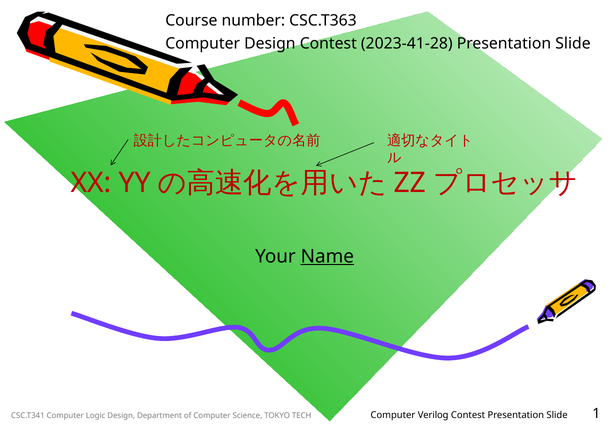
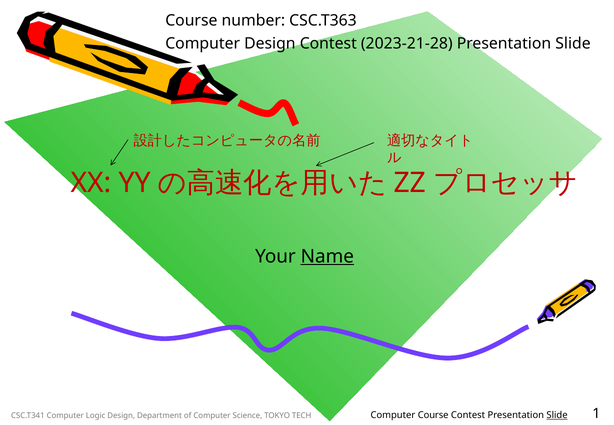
2023-41-28: 2023-41-28 -> 2023-21-28
Computer Verilog: Verilog -> Course
Slide at (557, 415) underline: none -> present
